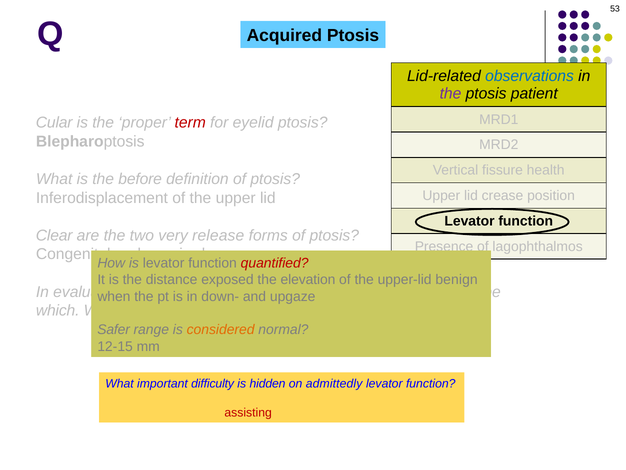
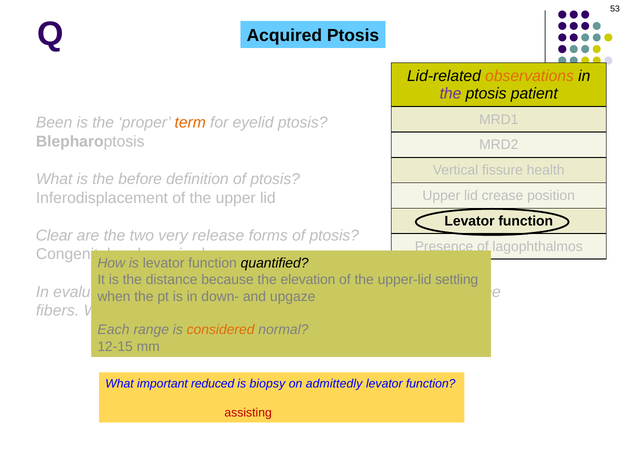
observations colour: blue -> orange
Cular: Cular -> Been
term colour: red -> orange
quantified colour: red -> black
exposed: exposed -> because
benign: benign -> settling
which: which -> fibers
Safer: Safer -> Each
difficulty: difficulty -> reduced
hidden: hidden -> biopsy
